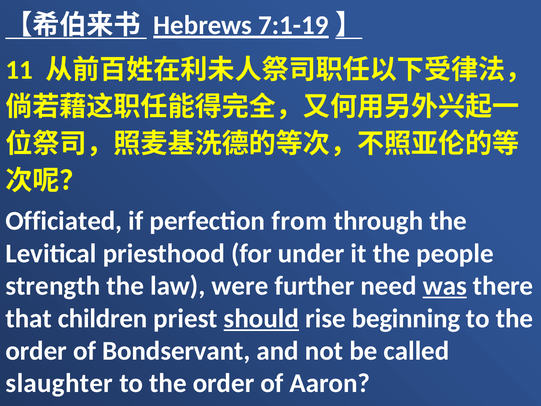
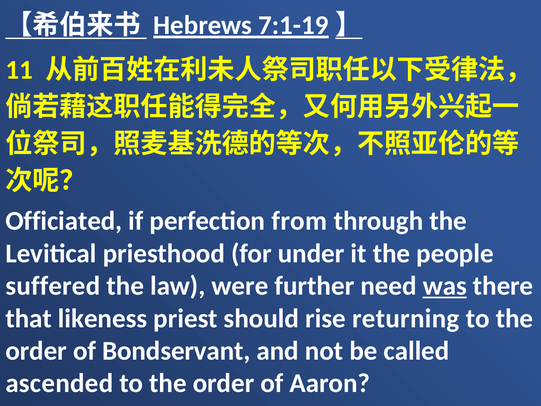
strength: strength -> suffered
children: children -> likeness
should underline: present -> none
beginning: beginning -> returning
slaughter: slaughter -> ascended
